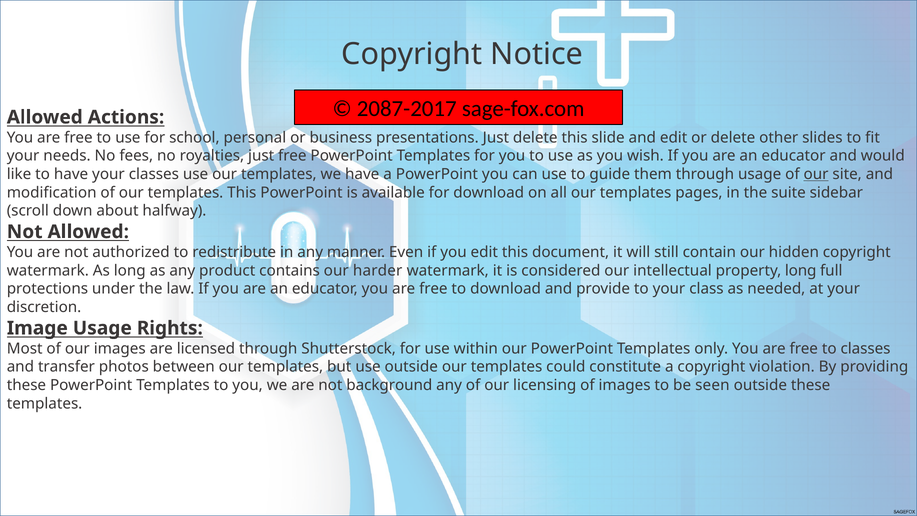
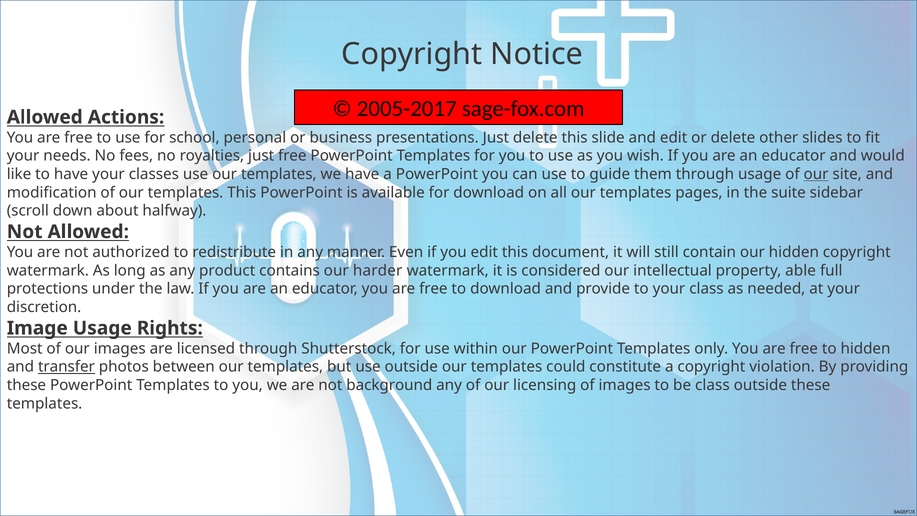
2087-2017: 2087-2017 -> 2005-2017
property long: long -> able
to classes: classes -> hidden
transfer underline: none -> present
be seen: seen -> class
